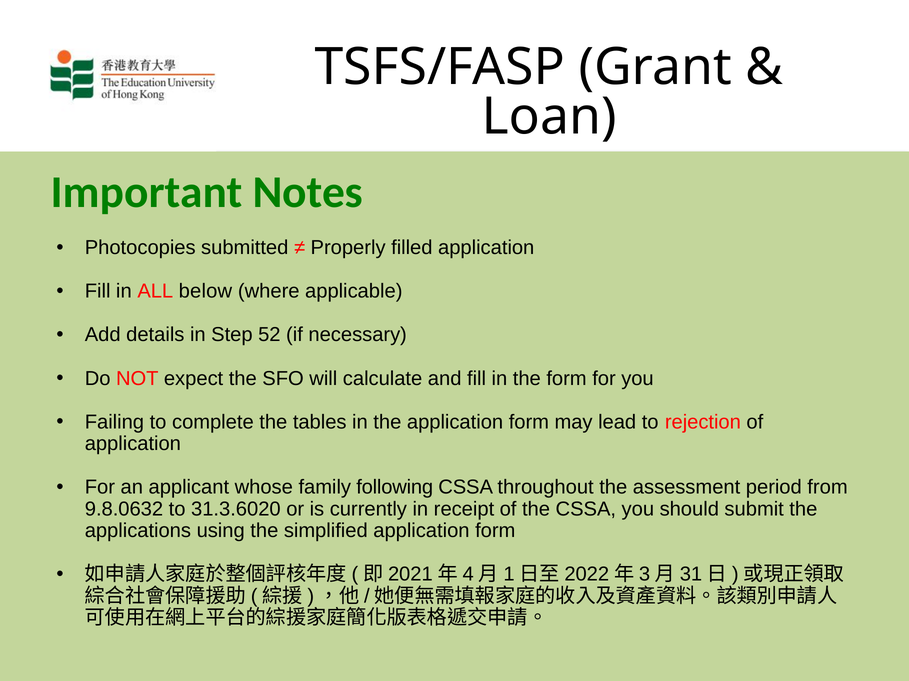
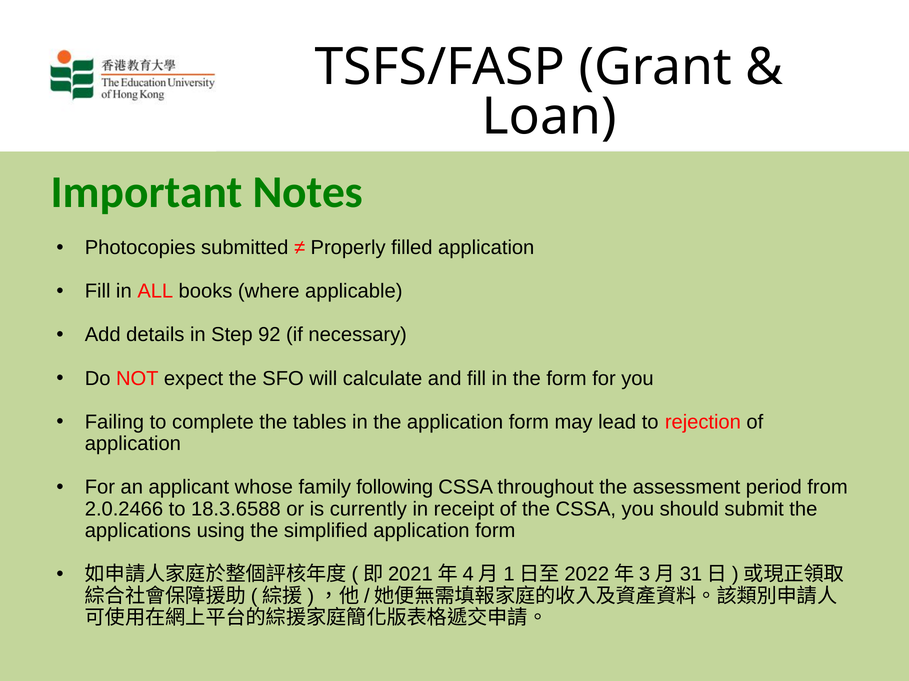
below: below -> books
52: 52 -> 92
9.8.0632: 9.8.0632 -> 2.0.2466
31.3.6020: 31.3.6020 -> 18.3.6588
